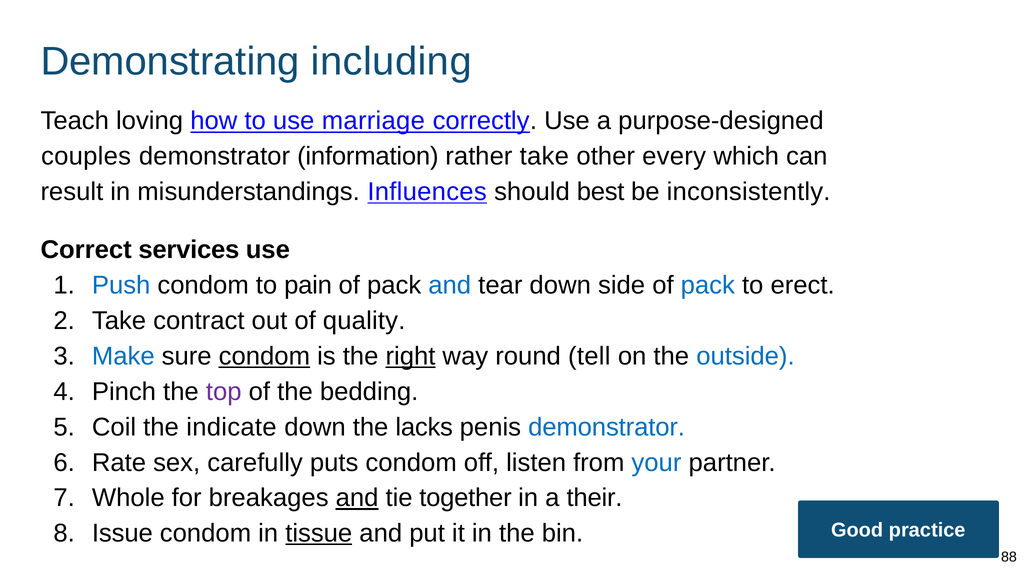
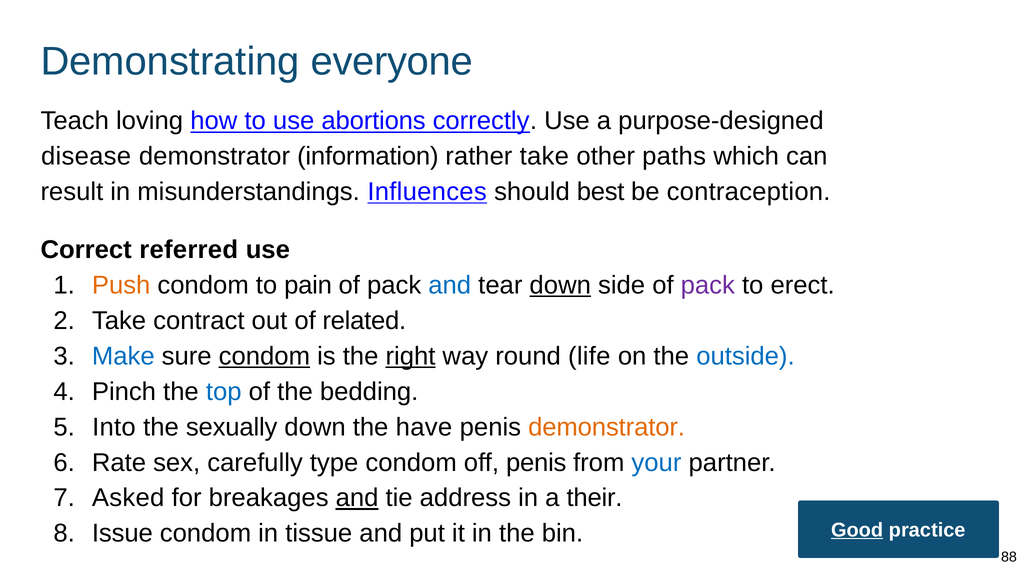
including: including -> everyone
marriage: marriage -> abortions
couples: couples -> disease
every: every -> paths
inconsistently: inconsistently -> contraception
services: services -> referred
Push colour: blue -> orange
down at (560, 285) underline: none -> present
pack at (708, 285) colour: blue -> purple
quality: quality -> related
tell: tell -> life
top colour: purple -> blue
Coil: Coil -> Into
indicate: indicate -> sexually
lacks: lacks -> have
demonstrator at (607, 427) colour: blue -> orange
puts: puts -> type
off listen: listen -> penis
Whole: Whole -> Asked
together: together -> address
tissue underline: present -> none
Good underline: none -> present
